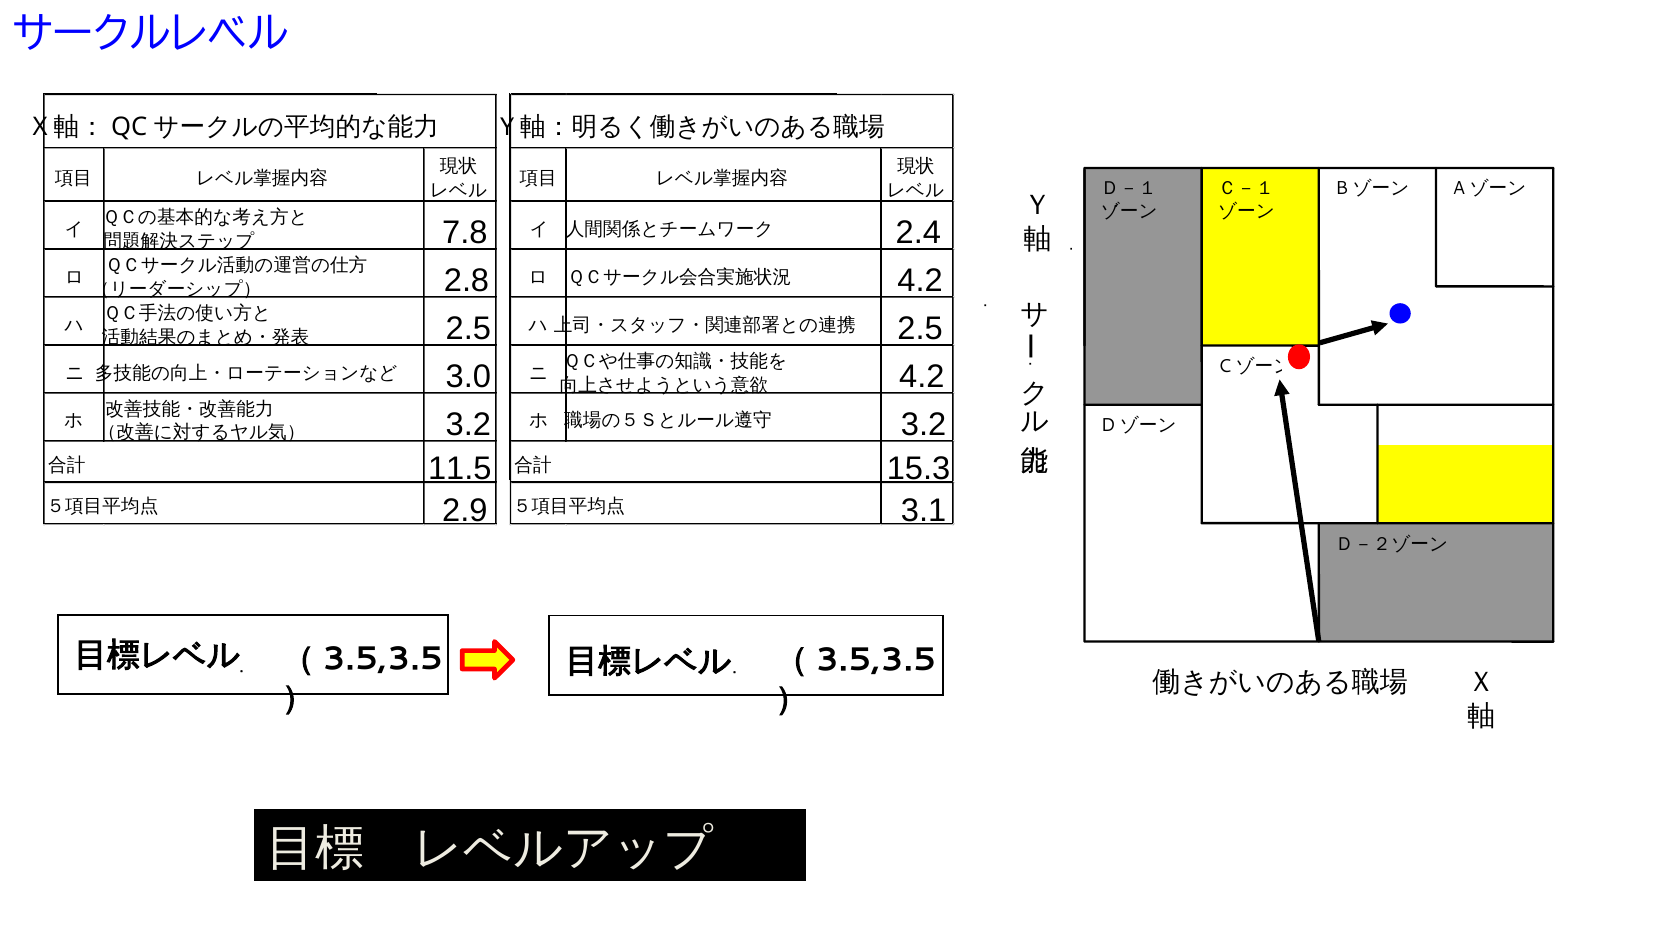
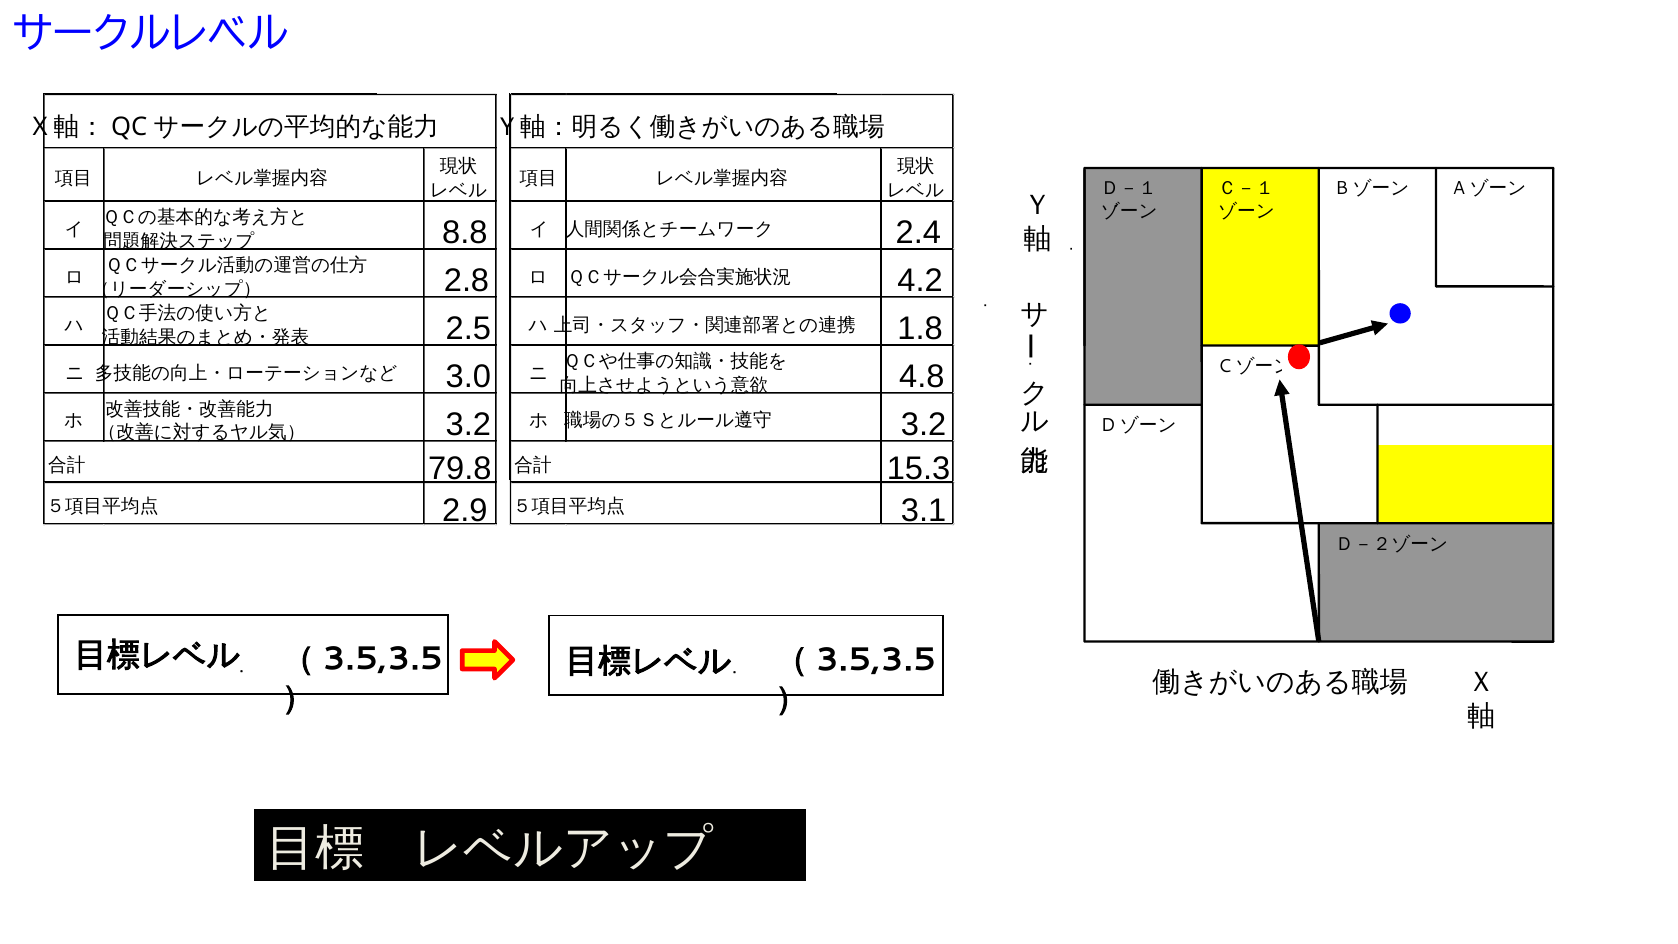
7.8: 7.8 -> 8.8
2.5 at (920, 329): 2.5 -> 1.8
4.2 at (922, 377): 4.2 -> 4.8
11.5: 11.5 -> 79.8
